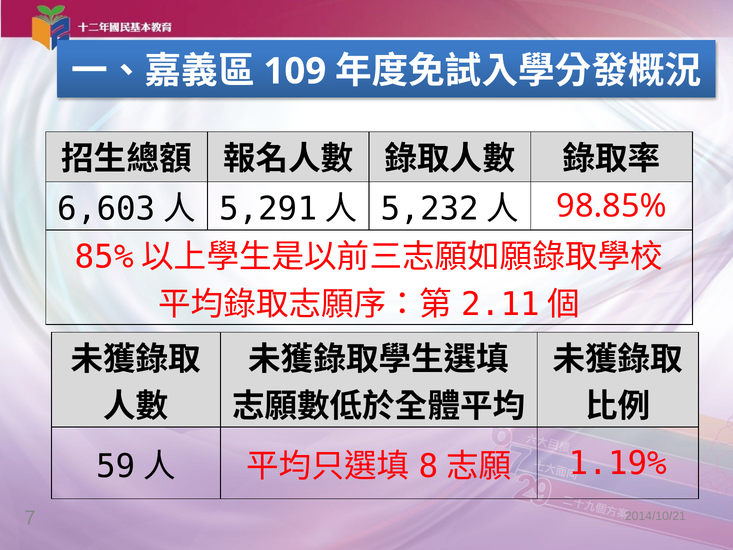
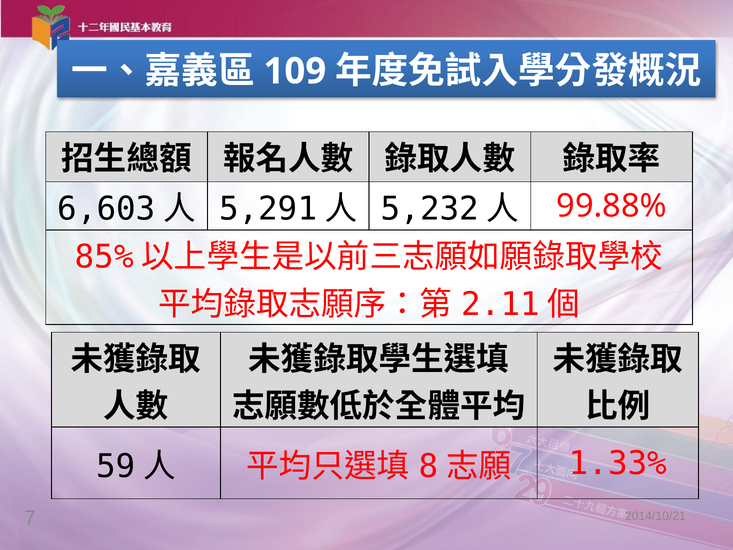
98.85%: 98.85% -> 99.88%
1.19%: 1.19% -> 1.33%
